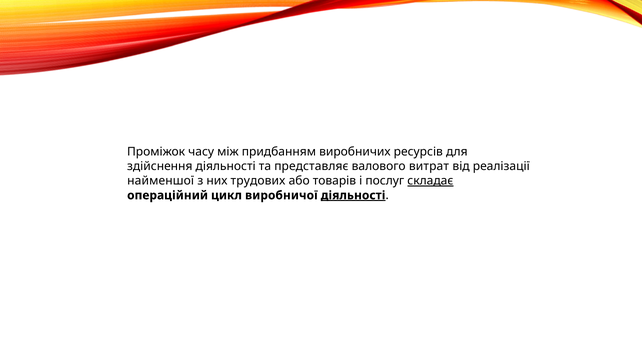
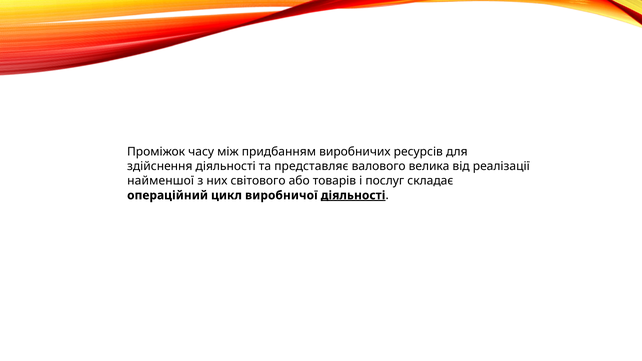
витрат: витрат -> велика
трудових: трудових -> світового
складає underline: present -> none
